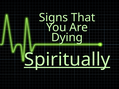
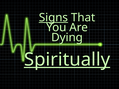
Signs underline: none -> present
